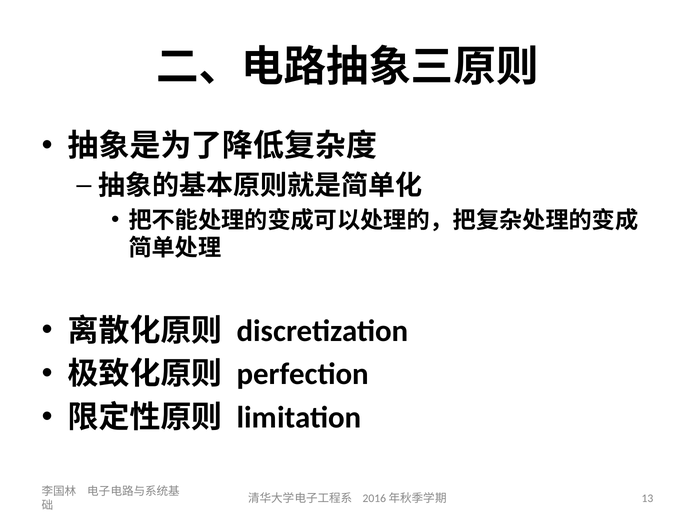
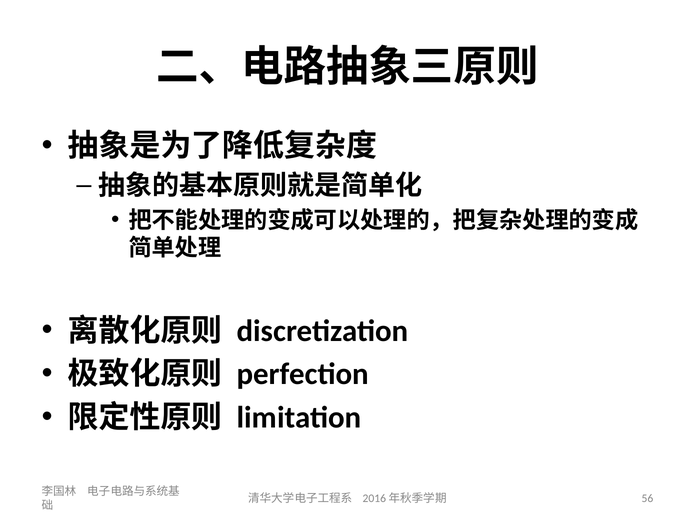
13: 13 -> 56
